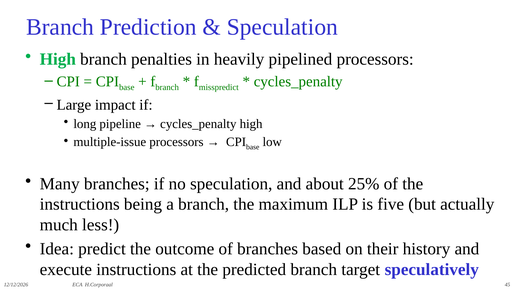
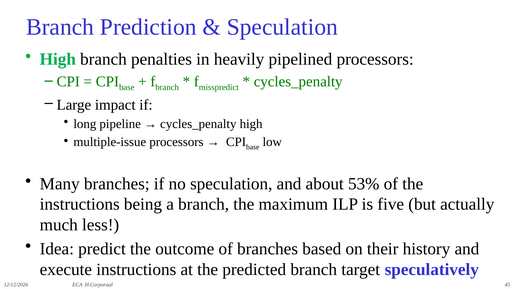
25%: 25% -> 53%
